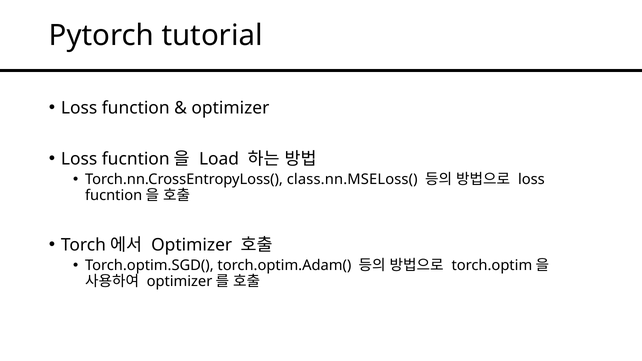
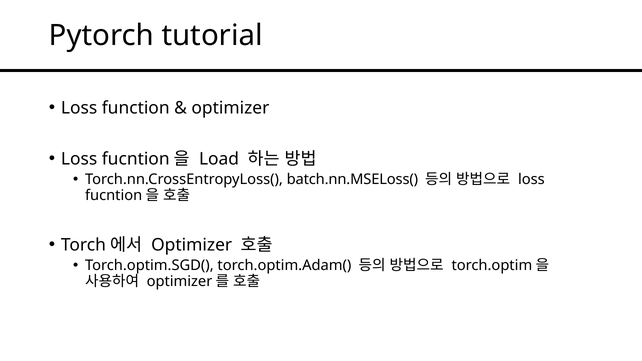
class.nn.MSELoss(: class.nn.MSELoss( -> batch.nn.MSELoss(
